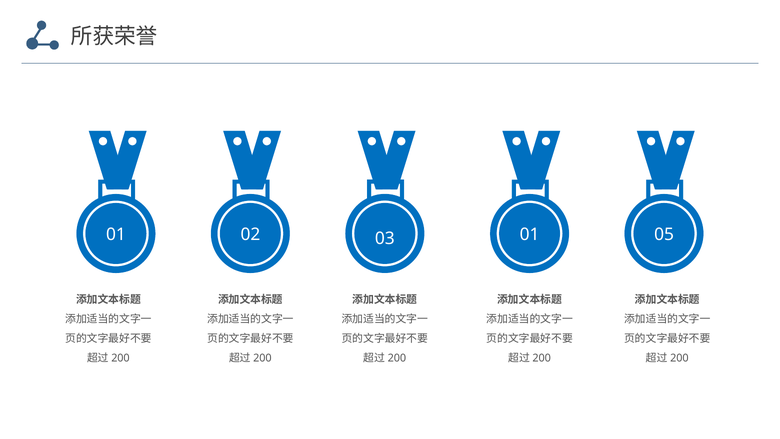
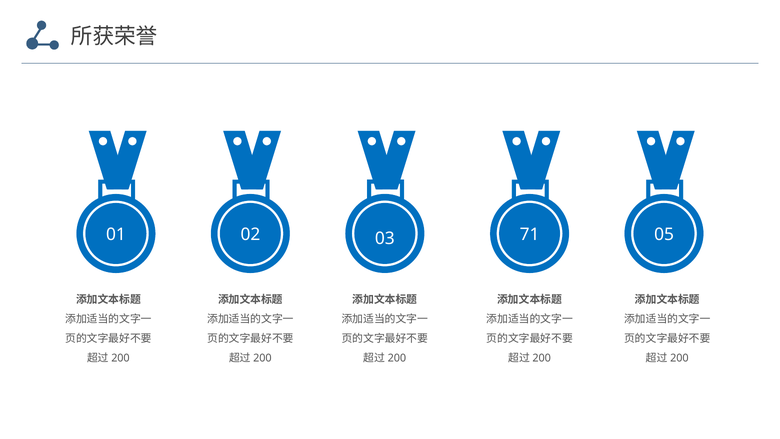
02 01: 01 -> 71
